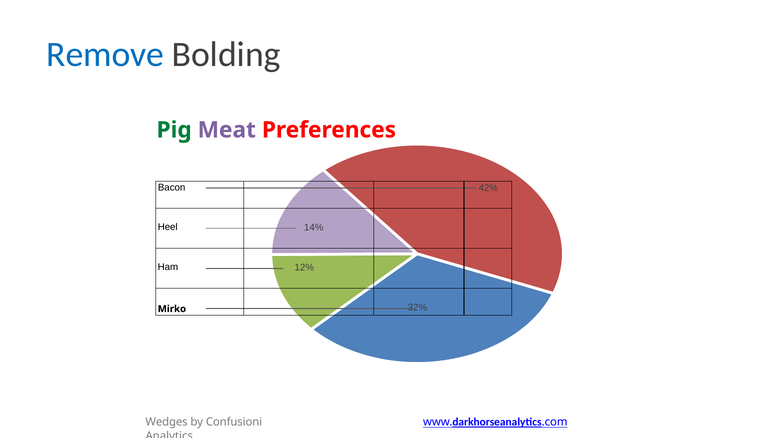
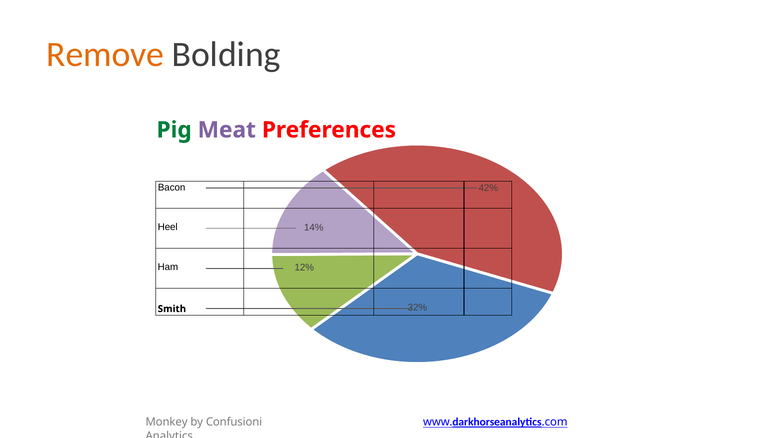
Remove colour: blue -> orange
Mirko: Mirko -> Smith
Wedges: Wedges -> Monkey
